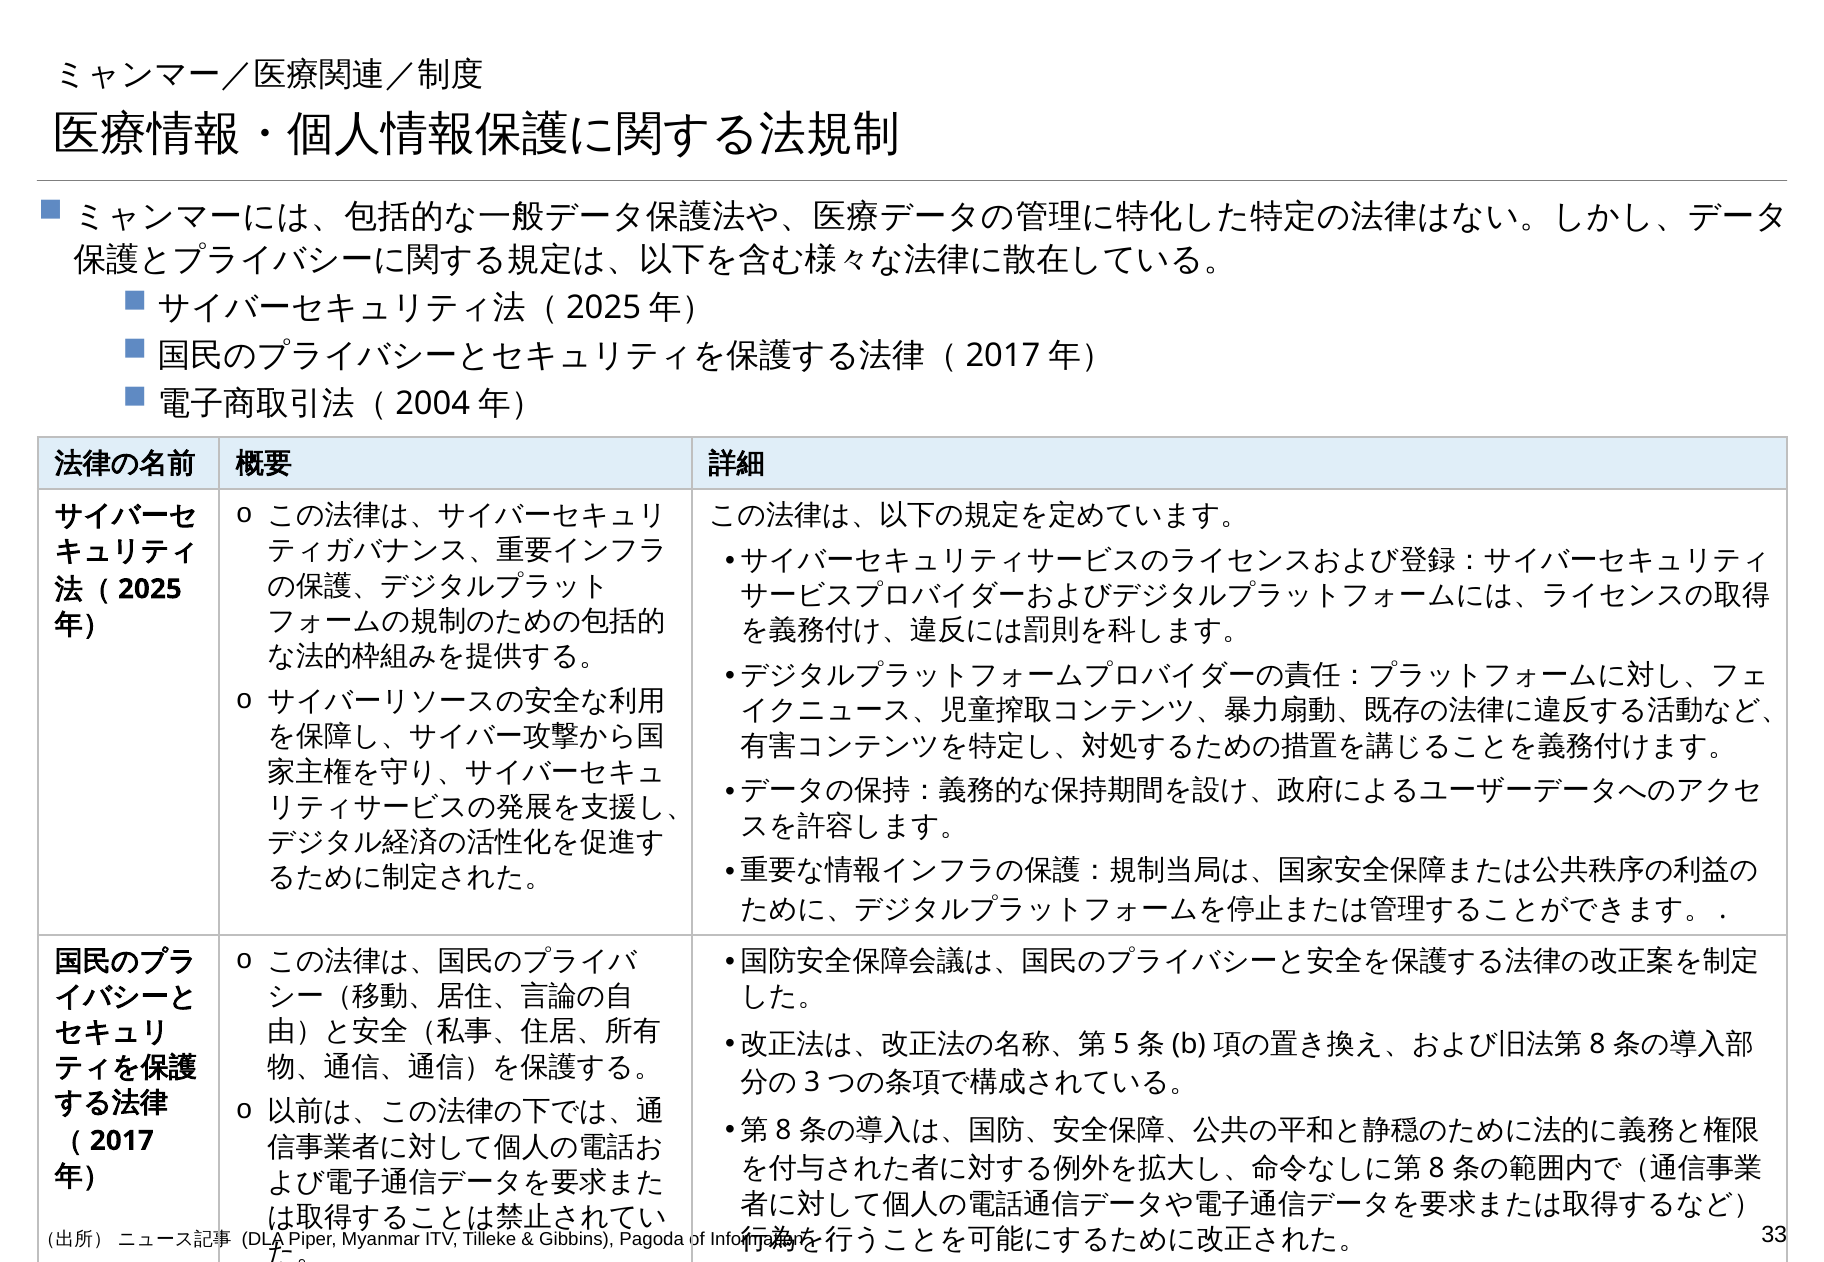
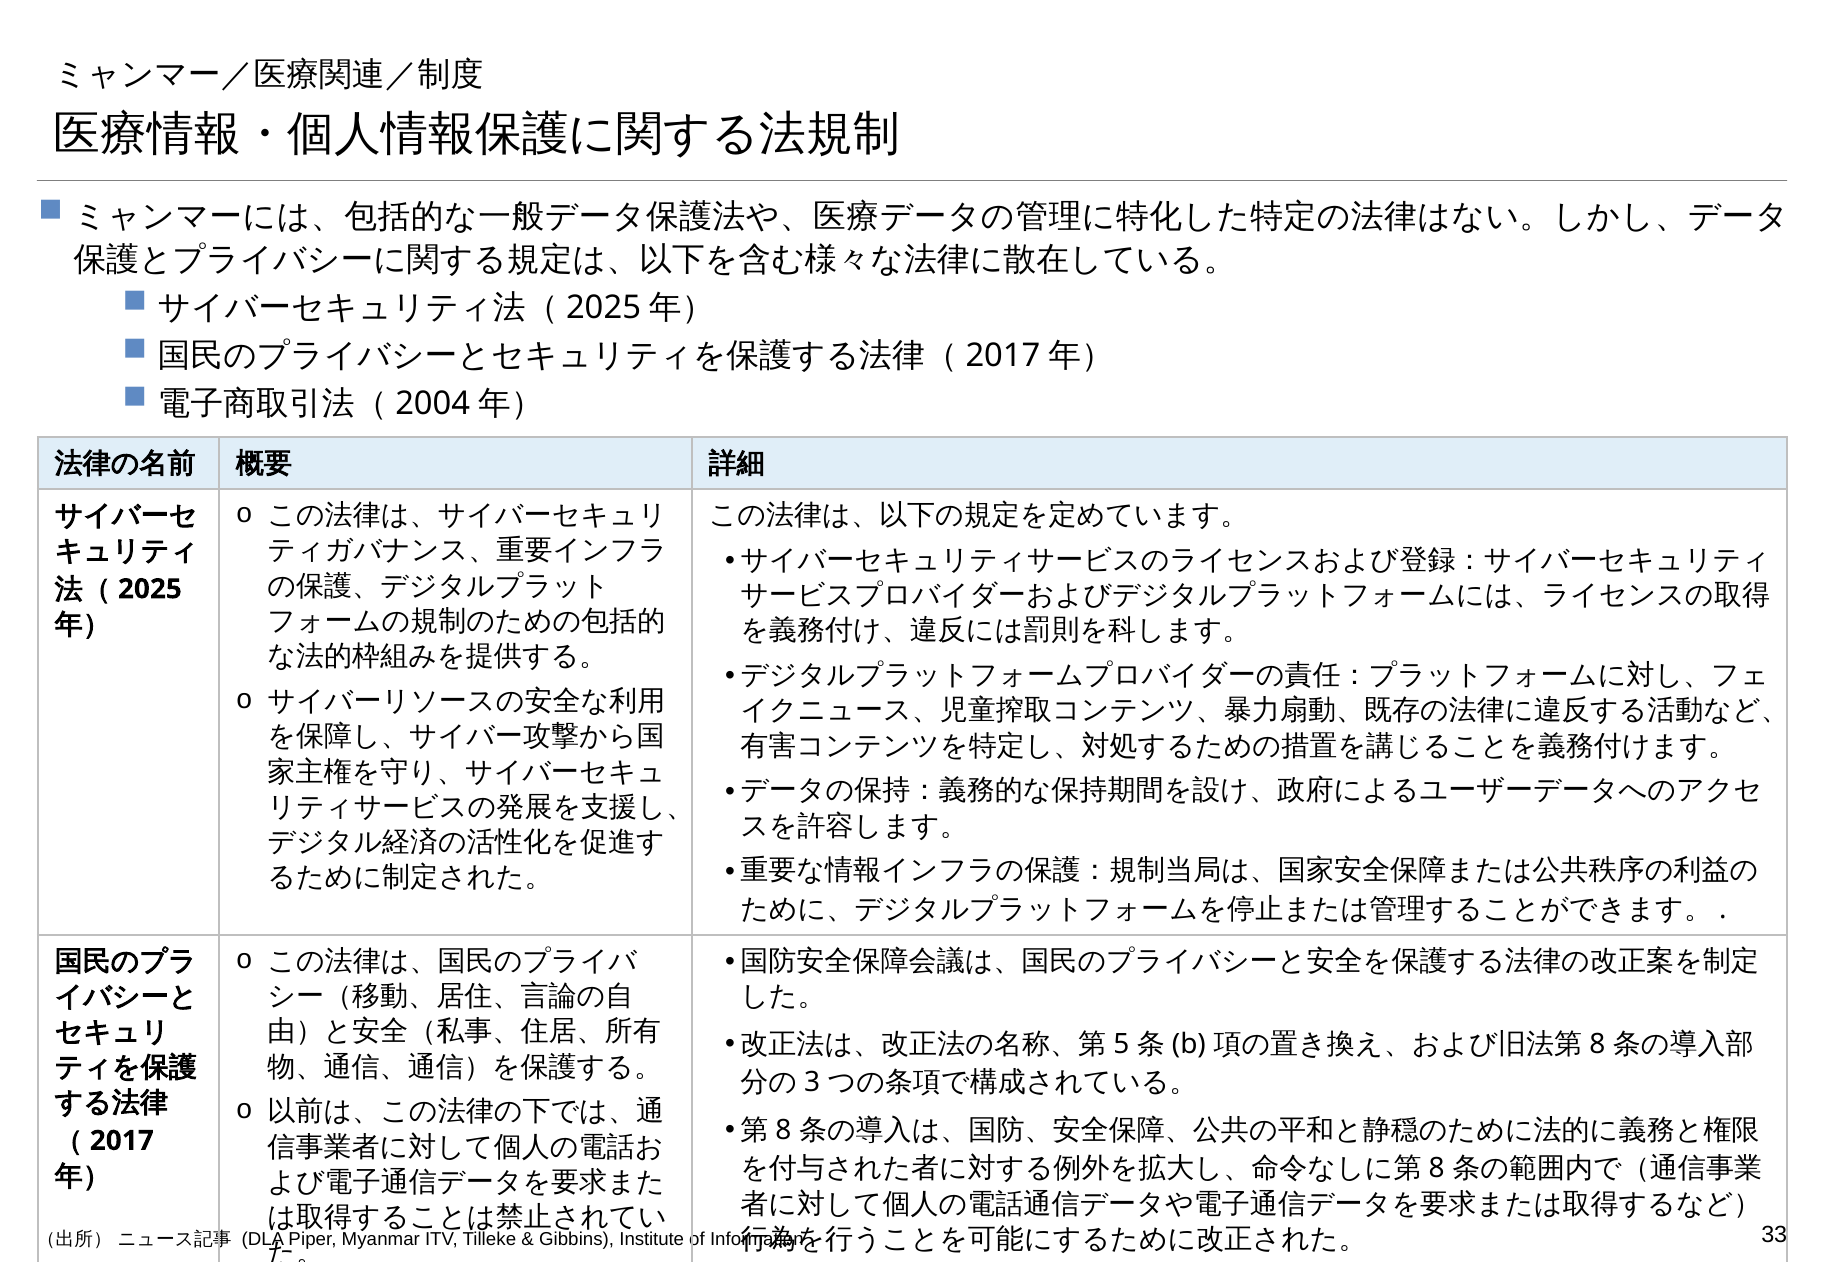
Pagoda: Pagoda -> Institute
